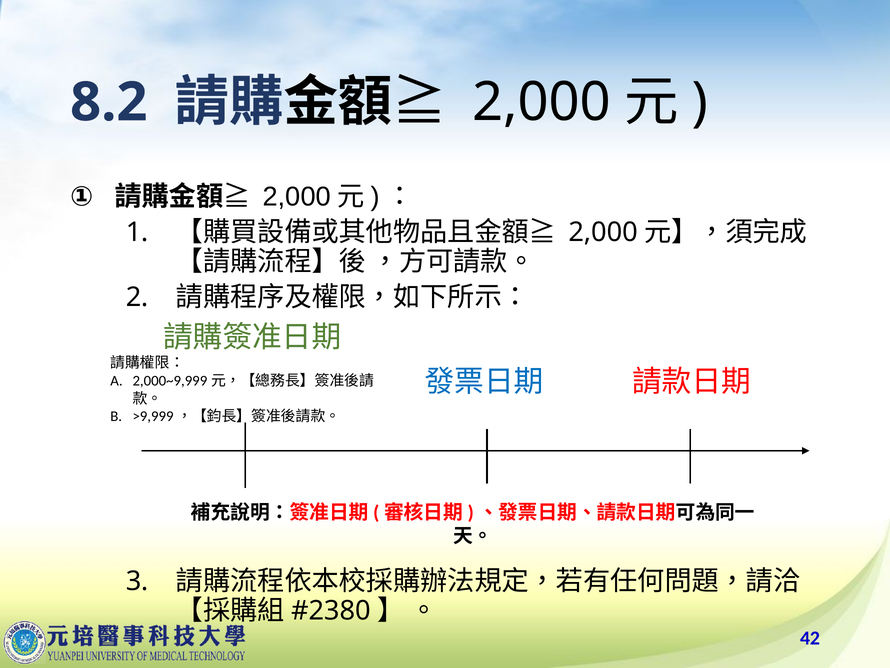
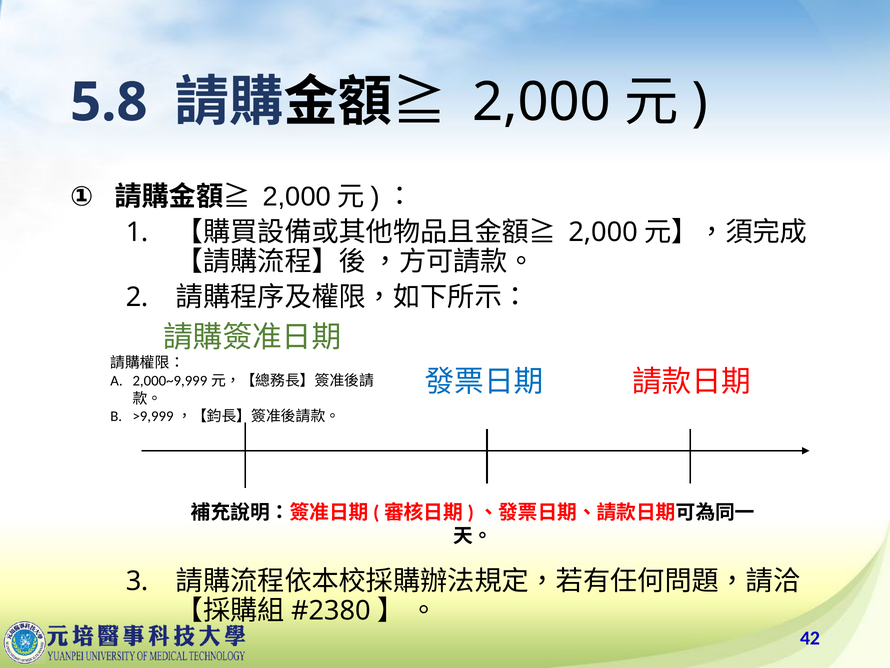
8.2: 8.2 -> 5.8
